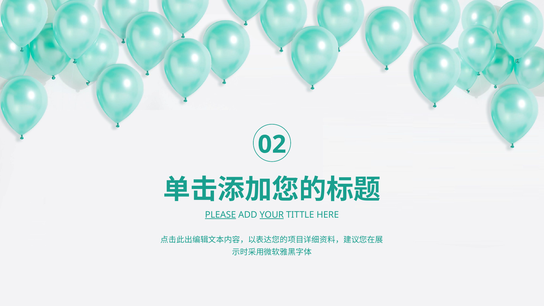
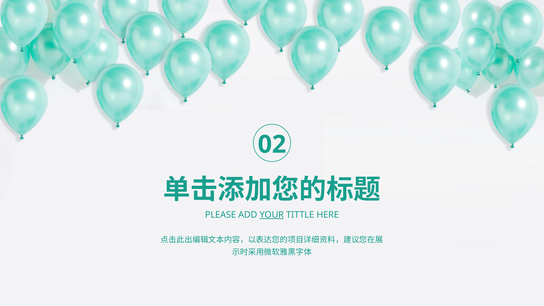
PLEASE underline: present -> none
